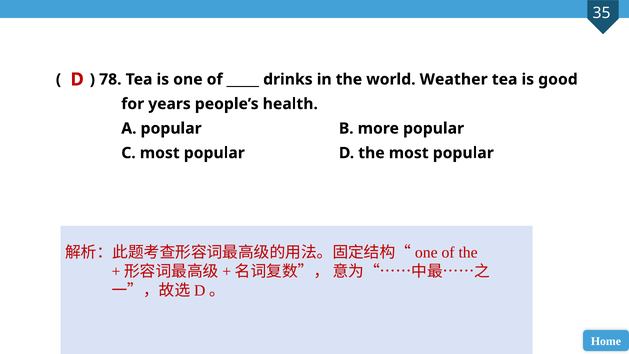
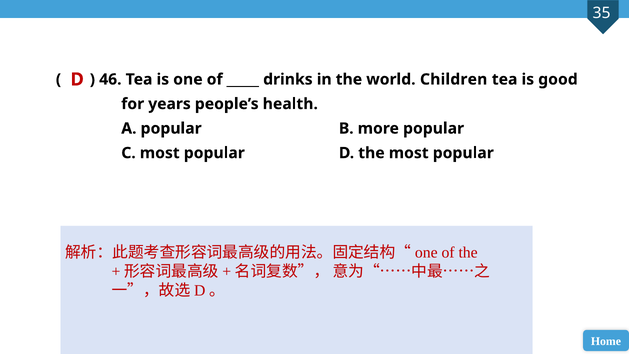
78: 78 -> 46
Weather: Weather -> Children
